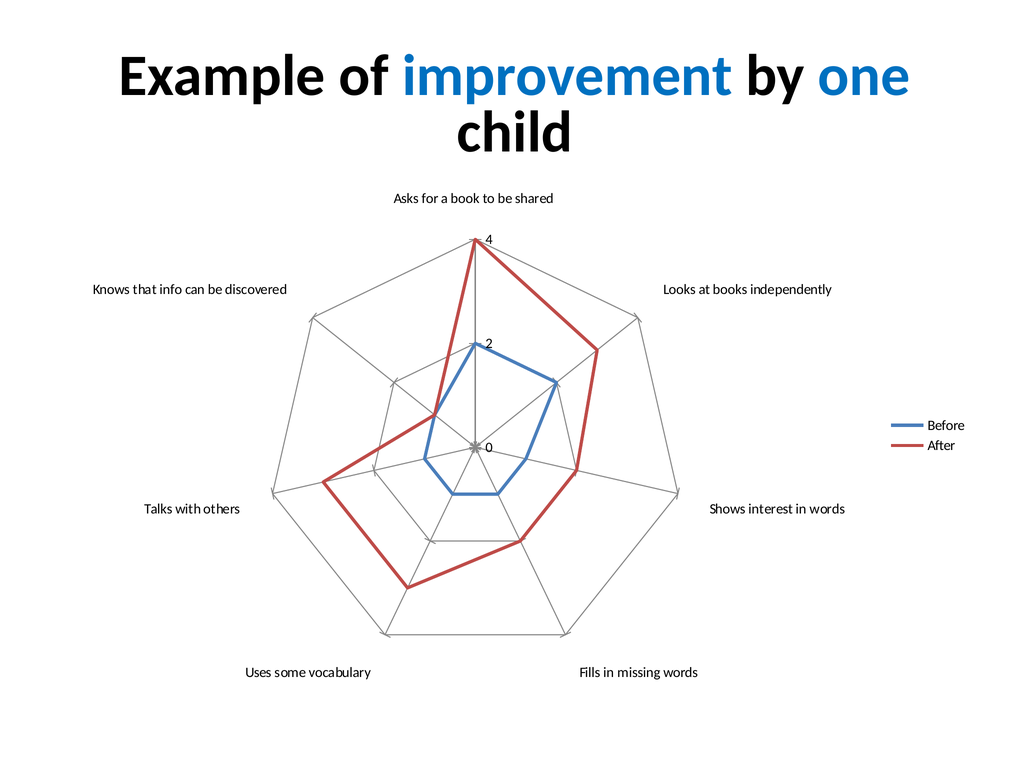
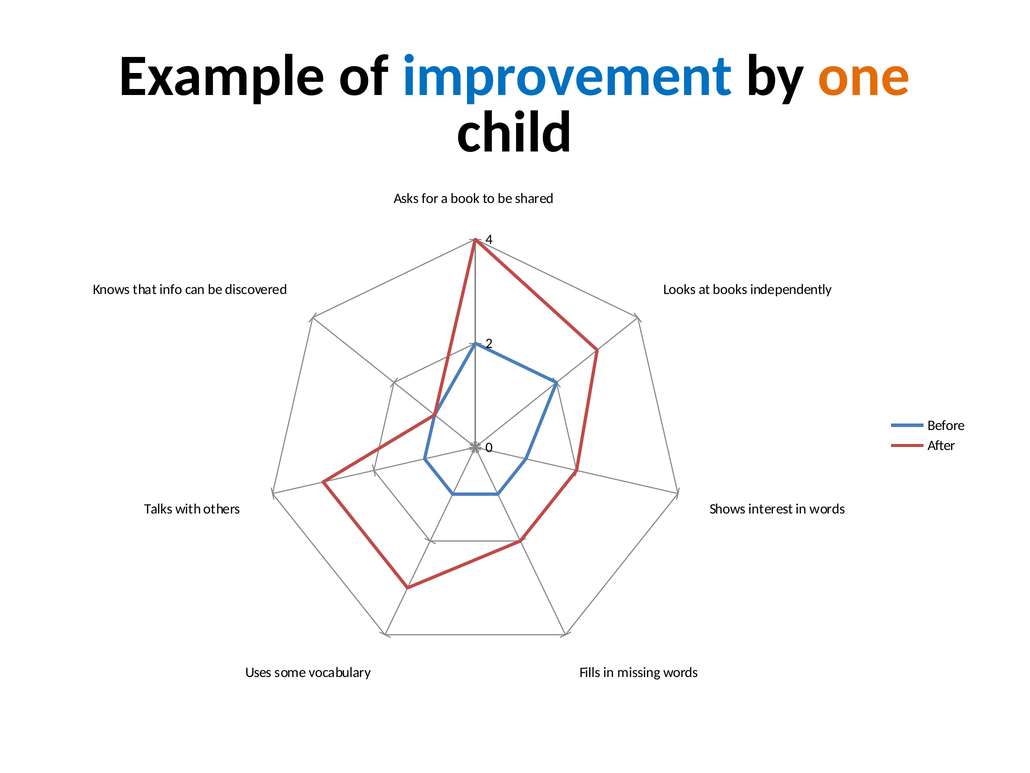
one colour: blue -> orange
